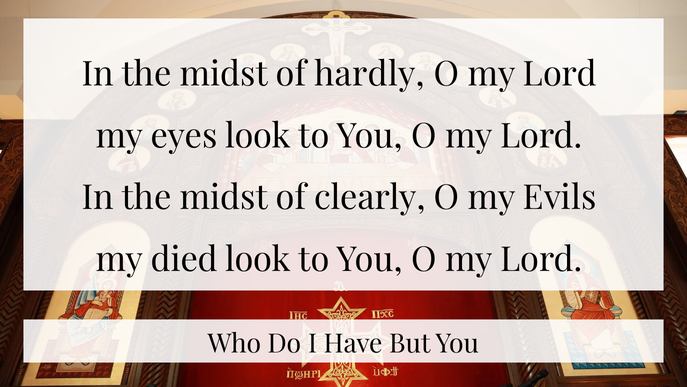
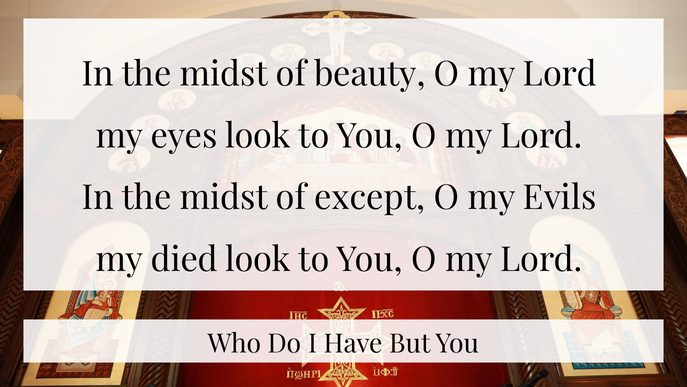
hardly: hardly -> beauty
clearly: clearly -> except
